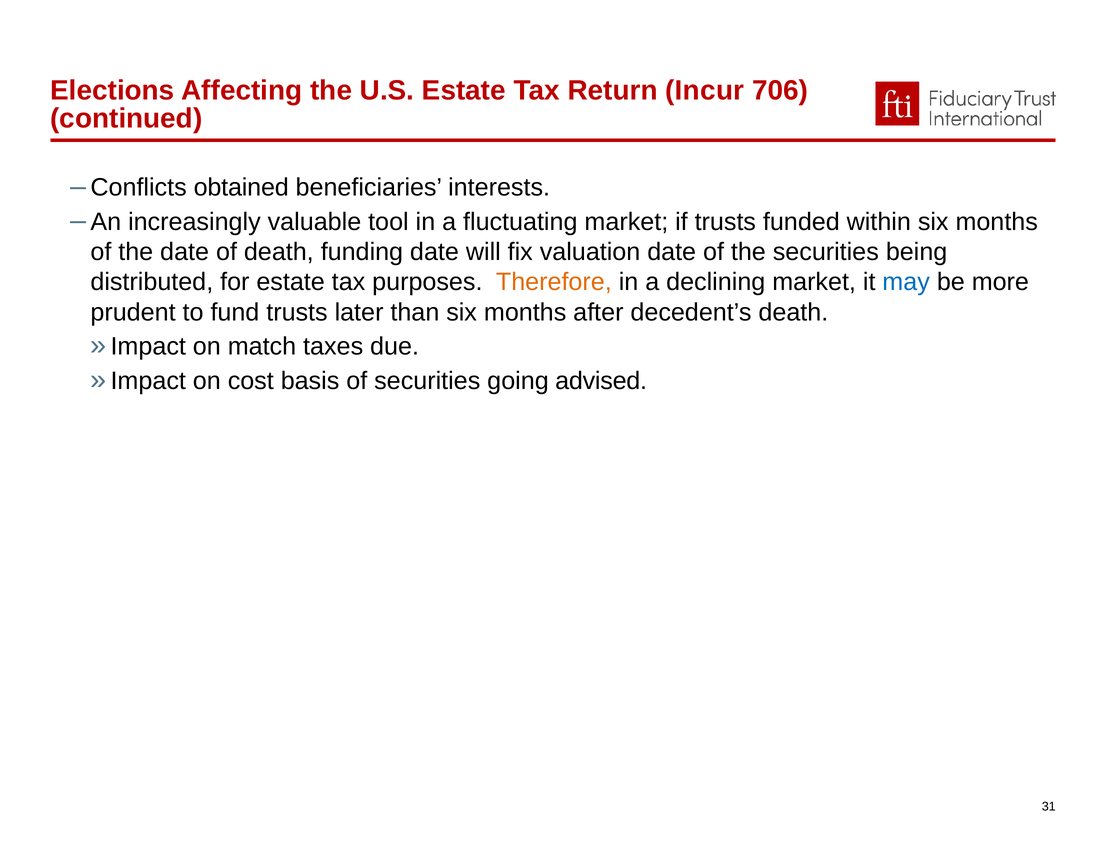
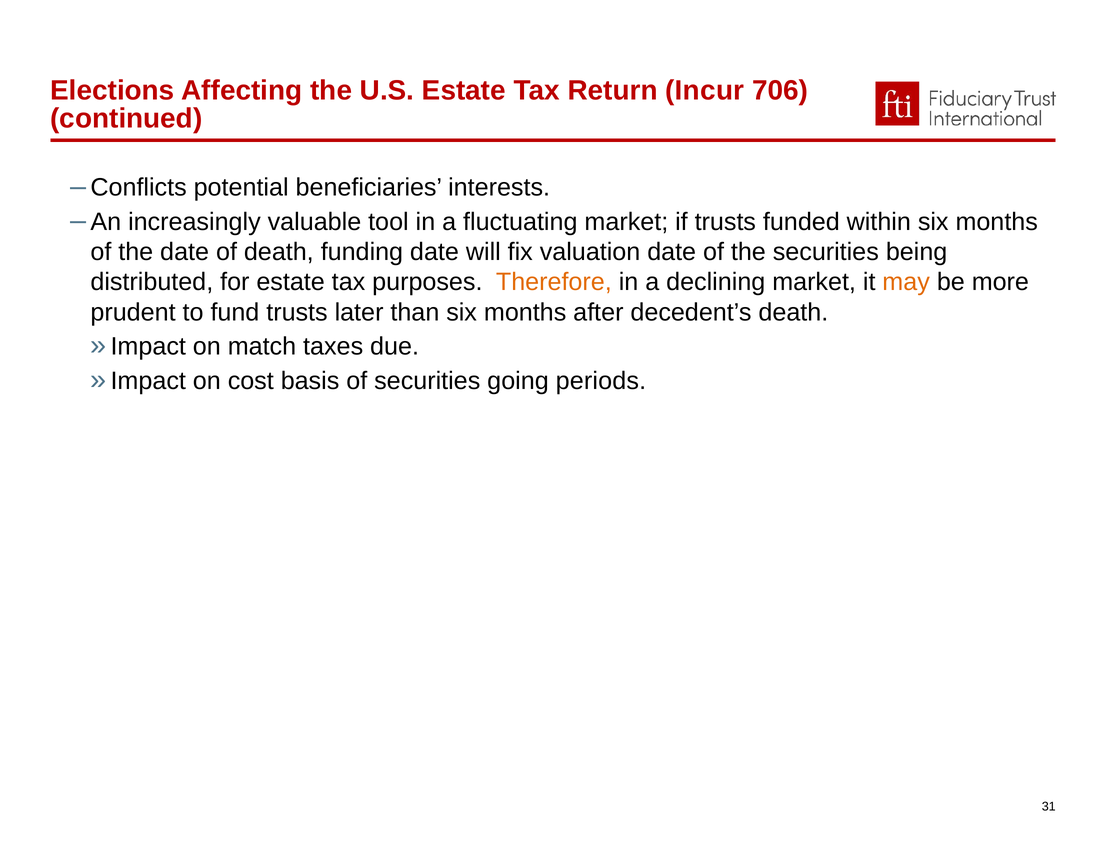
obtained: obtained -> potential
may colour: blue -> orange
advised: advised -> periods
